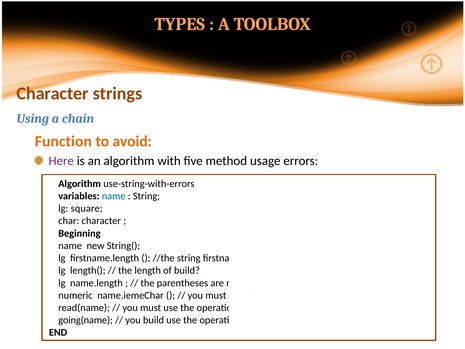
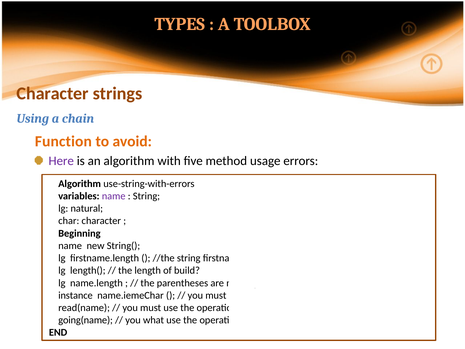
name at (114, 196) colour: blue -> purple
square: square -> natural
numeric: numeric -> instance
you build: build -> what
